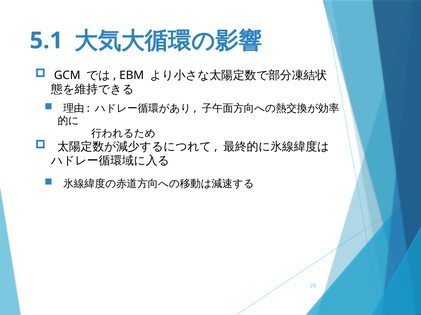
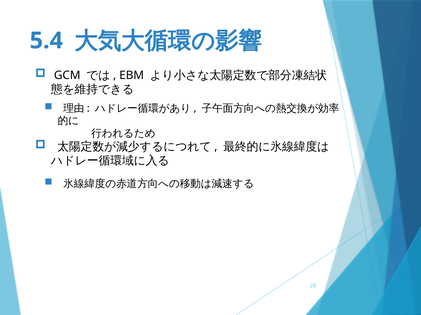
5.1: 5.1 -> 5.4
